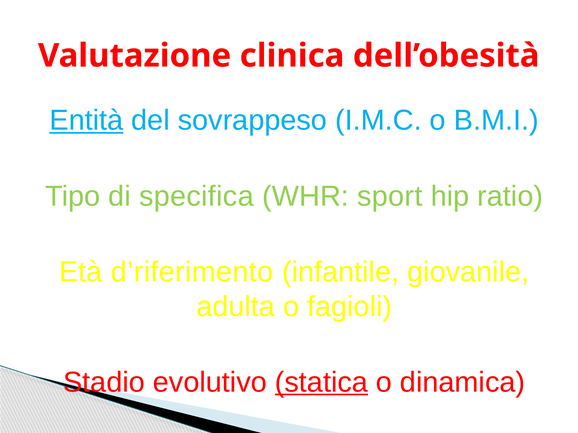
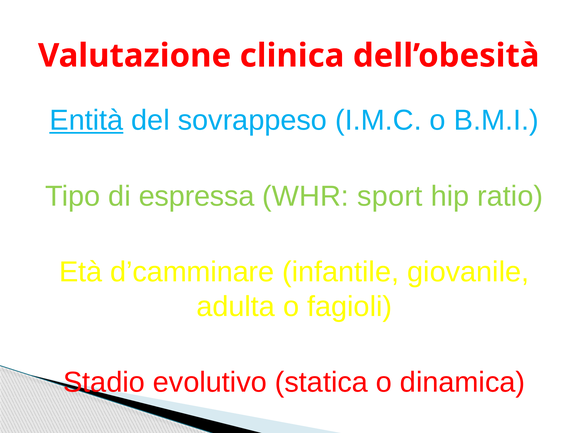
specifica: specifica -> espressa
d’riferimento: d’riferimento -> d’camminare
statica underline: present -> none
